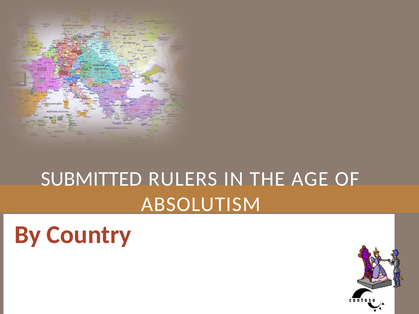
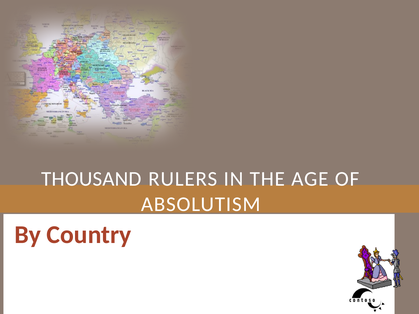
SUBMITTED: SUBMITTED -> THOUSAND
